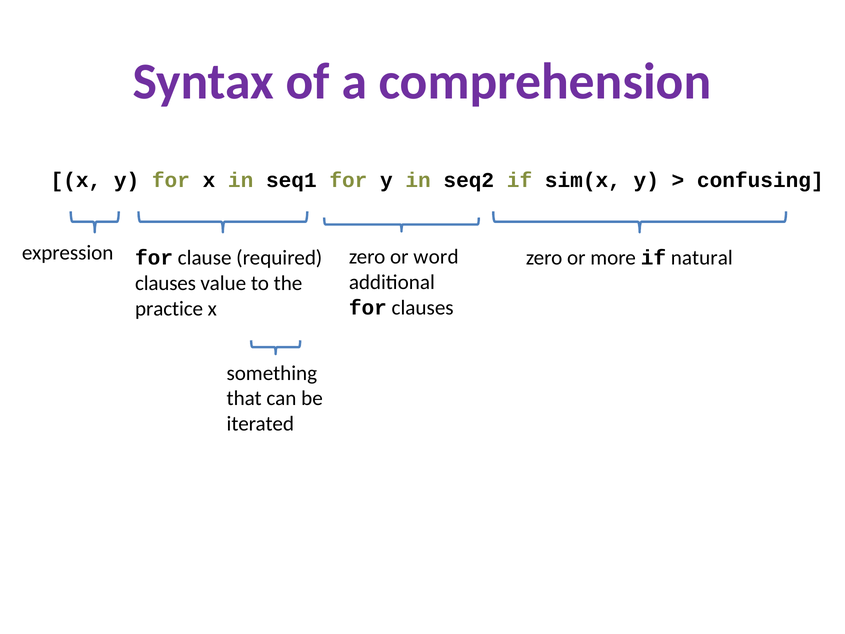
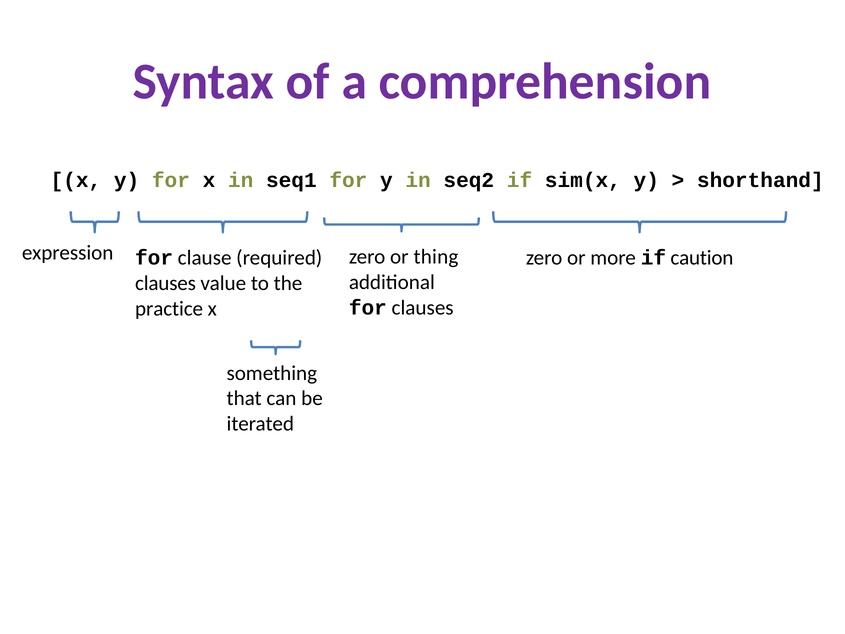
confusing: confusing -> shorthand
natural: natural -> caution
word: word -> thing
